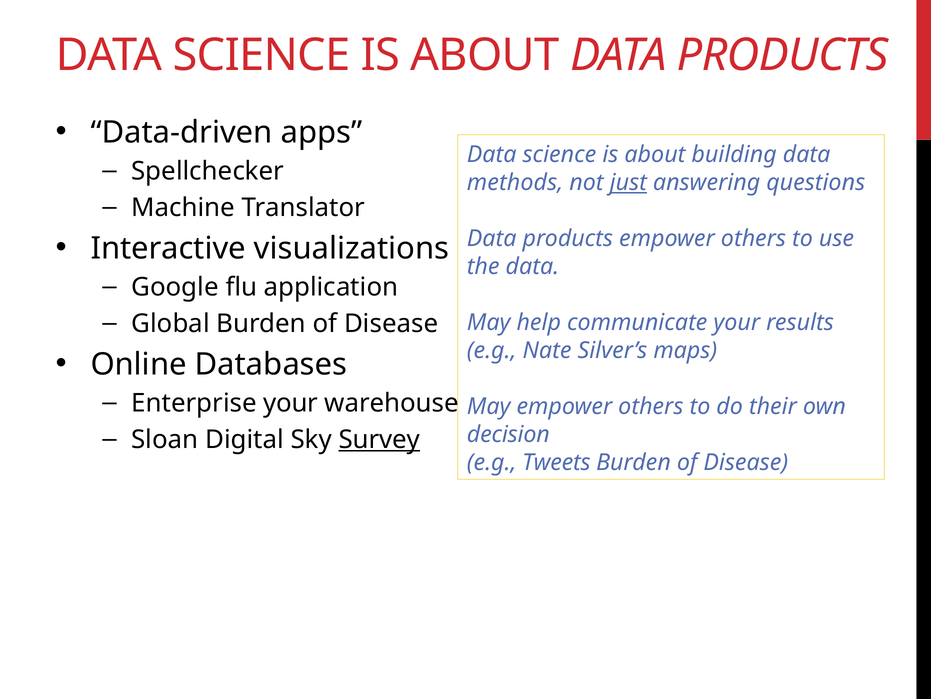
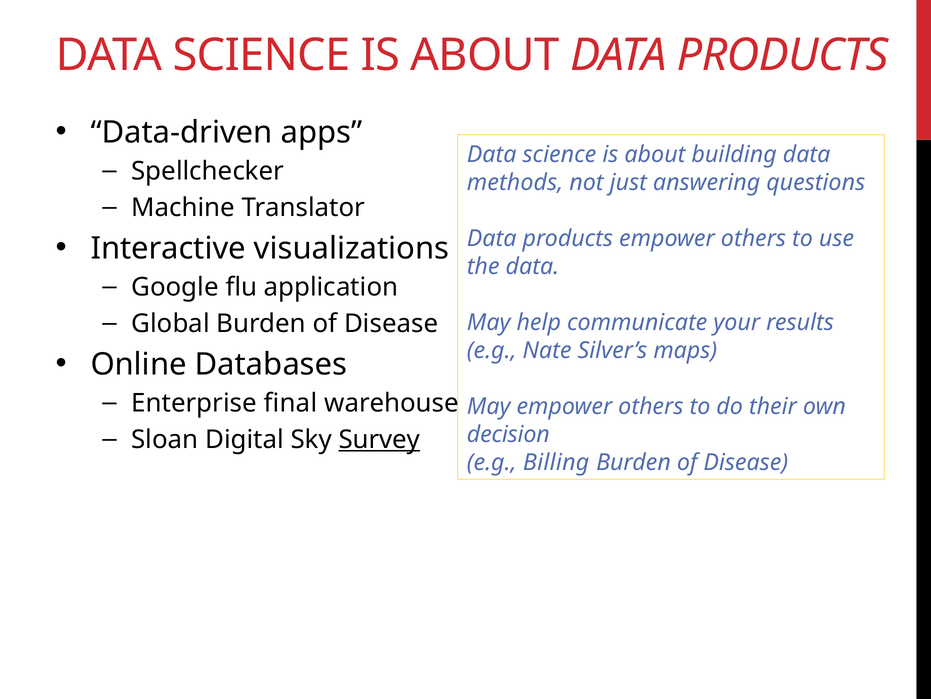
just underline: present -> none
Enterprise your: your -> final
Tweets: Tweets -> Billing
